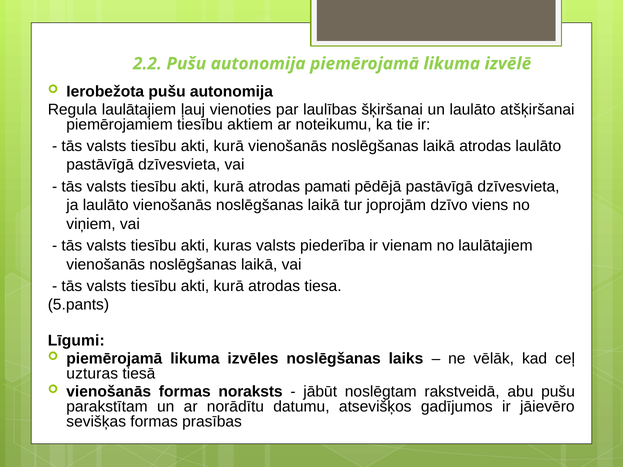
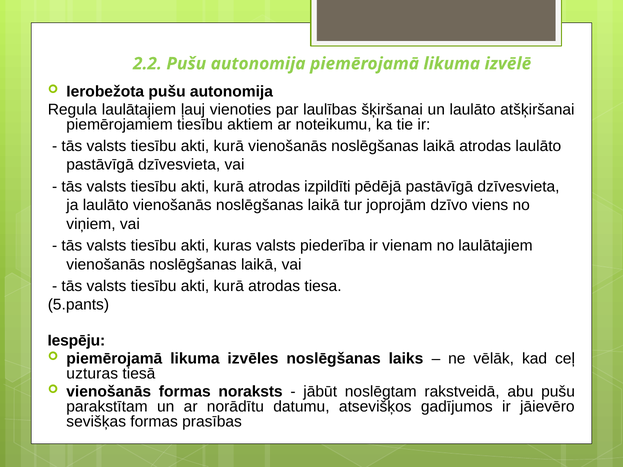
pamati: pamati -> izpildīti
Līgumi: Līgumi -> Iespēju
